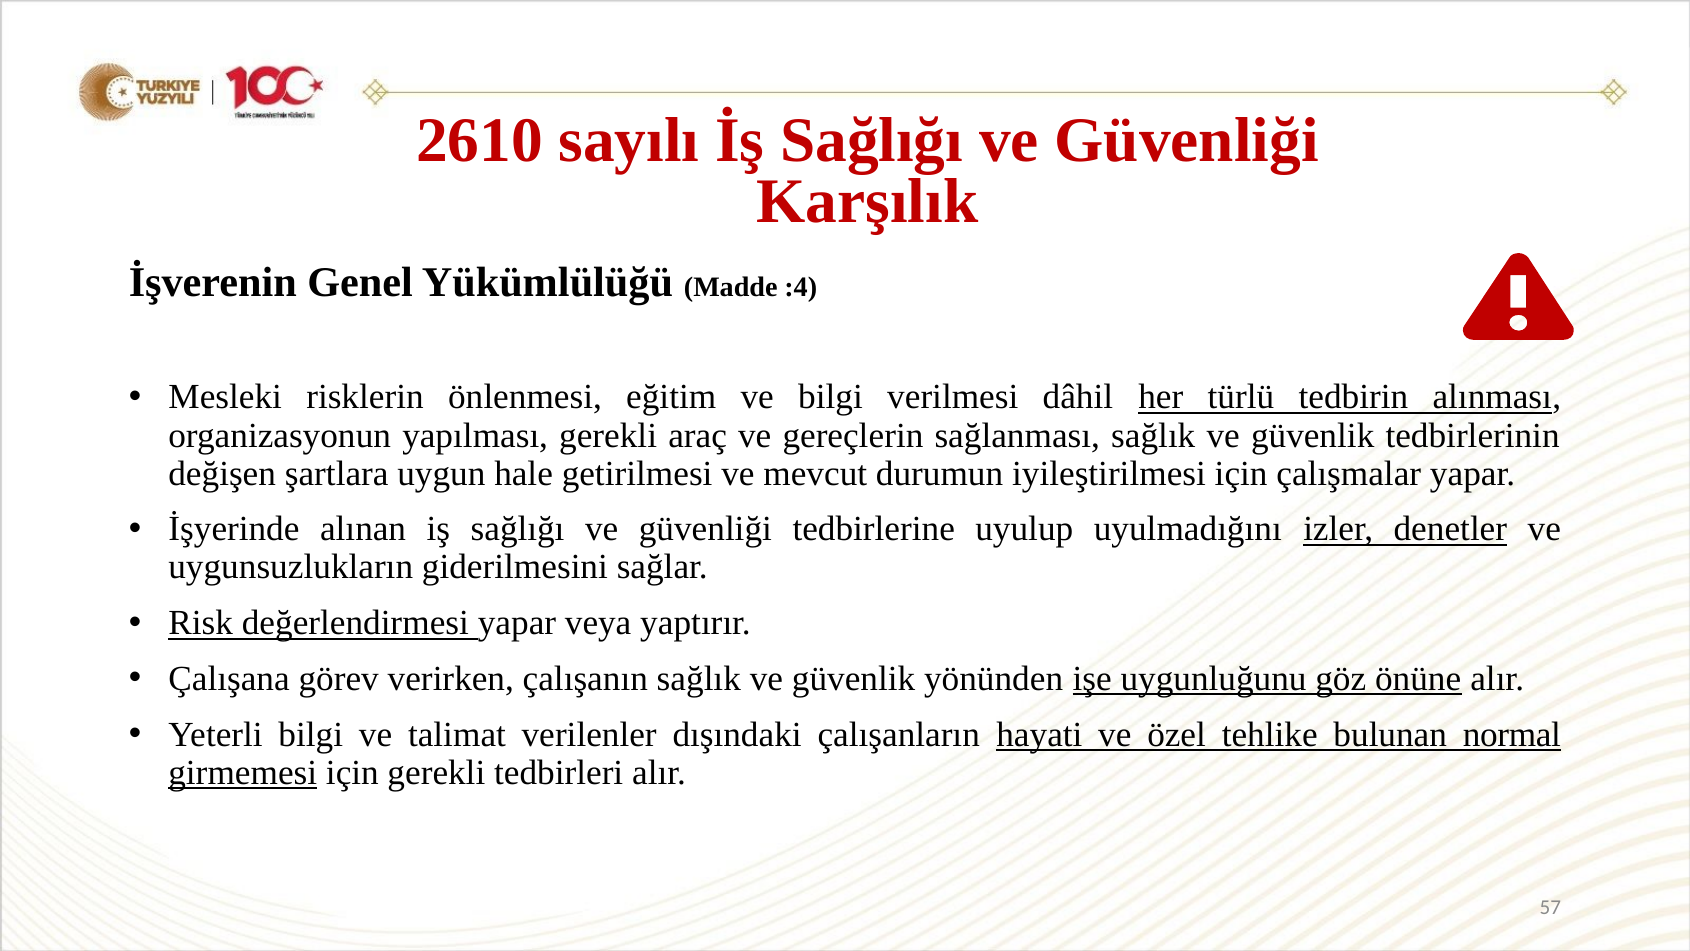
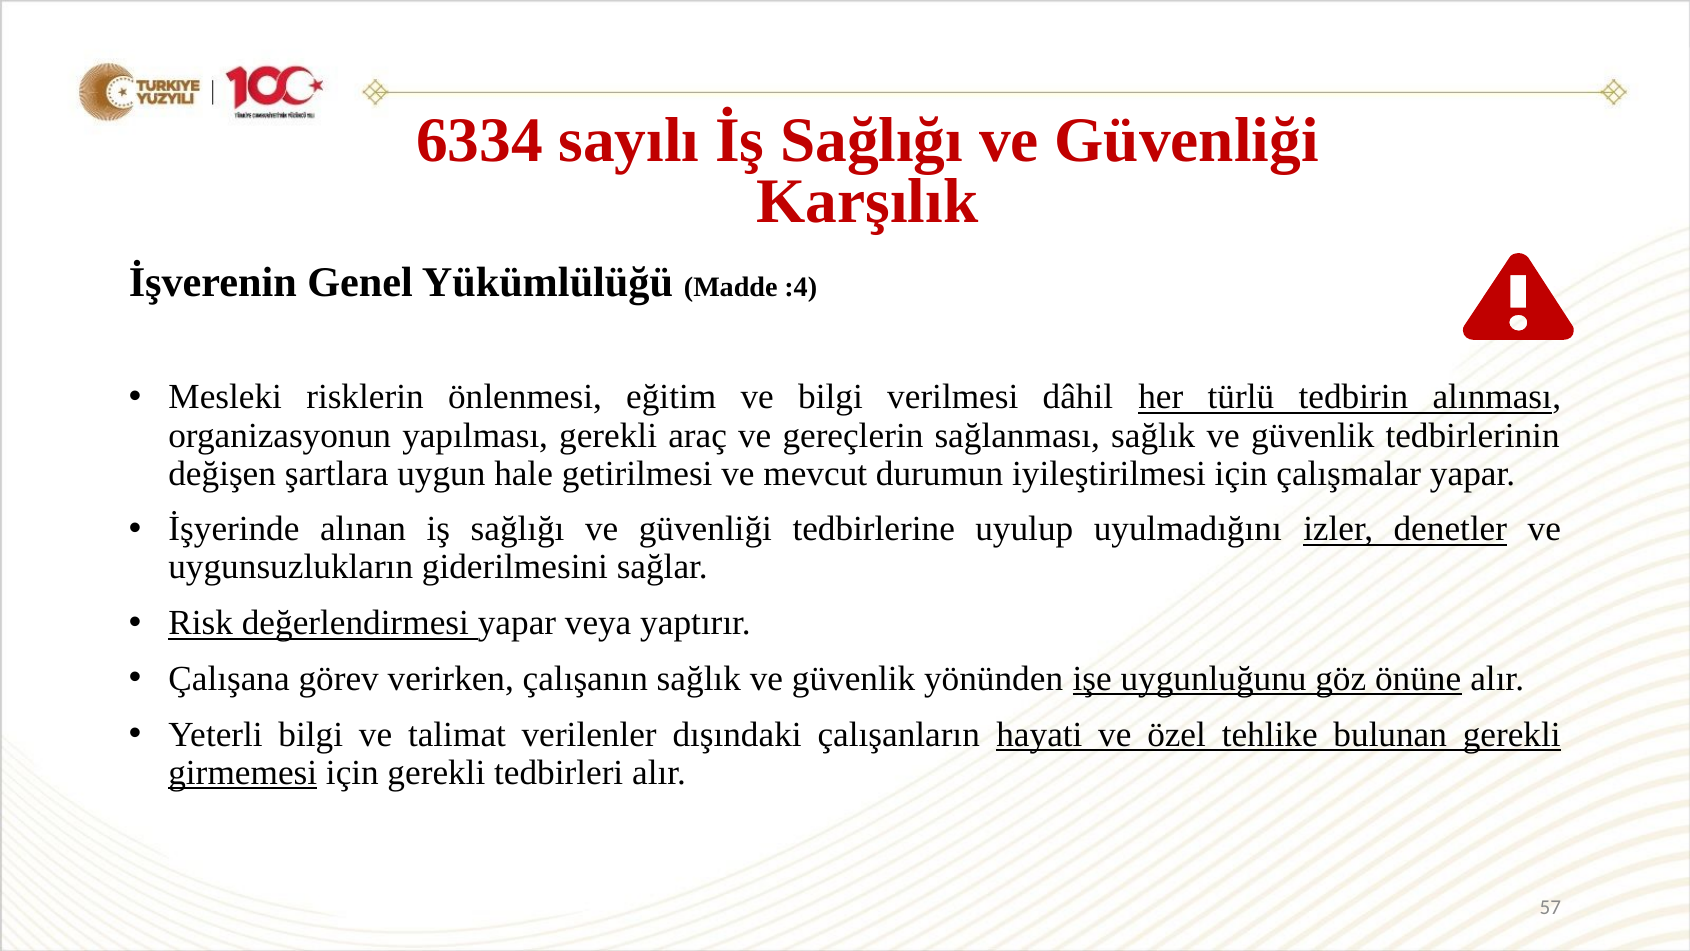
2610: 2610 -> 6334
bulunan normal: normal -> gerekli
